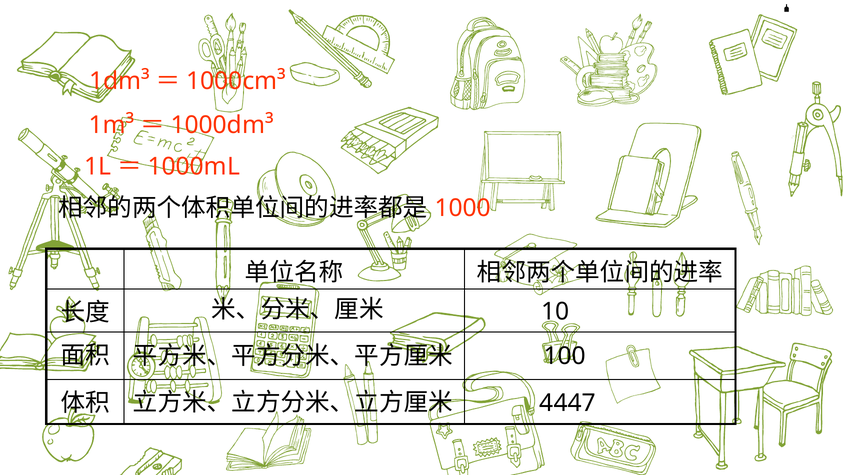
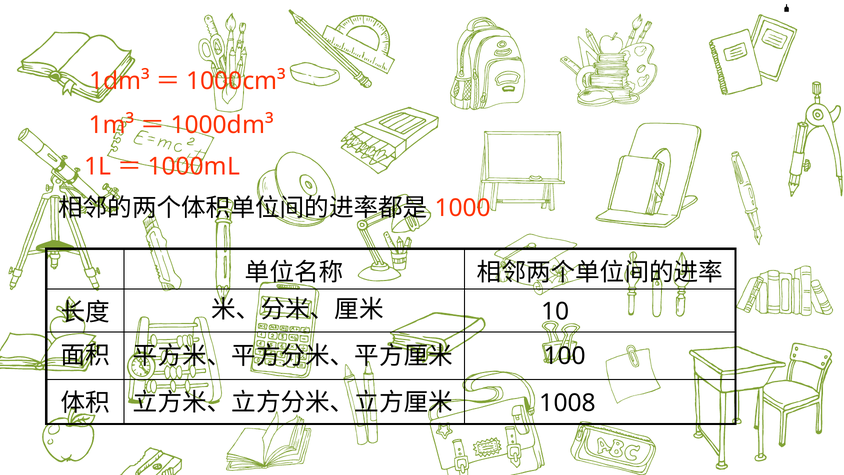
4447: 4447 -> 1008
